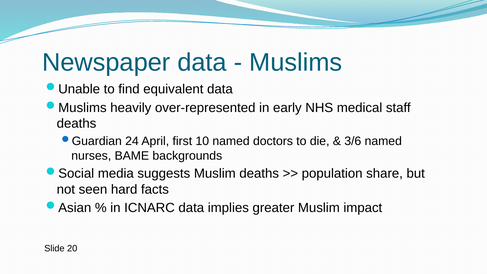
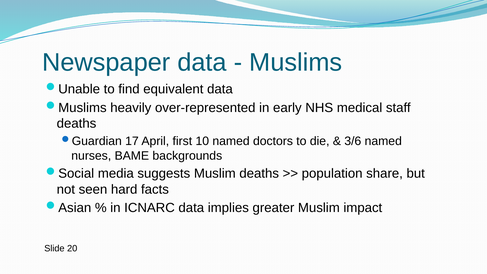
24: 24 -> 17
